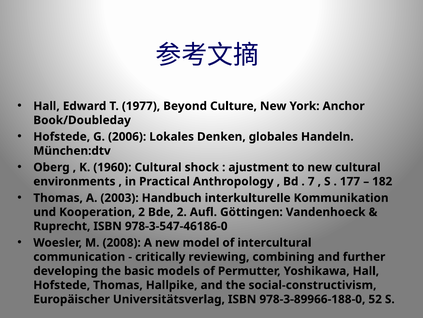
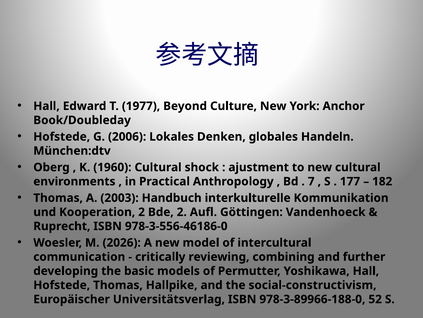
978-3-547-46186-0: 978-3-547-46186-0 -> 978-3-556-46186-0
2008: 2008 -> 2026
